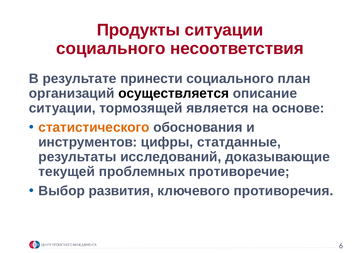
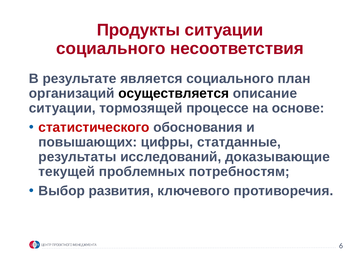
принести: принести -> является
является: является -> процессе
статистического colour: orange -> red
инструментов: инструментов -> повышающих
противоречие: противоречие -> потребностям
